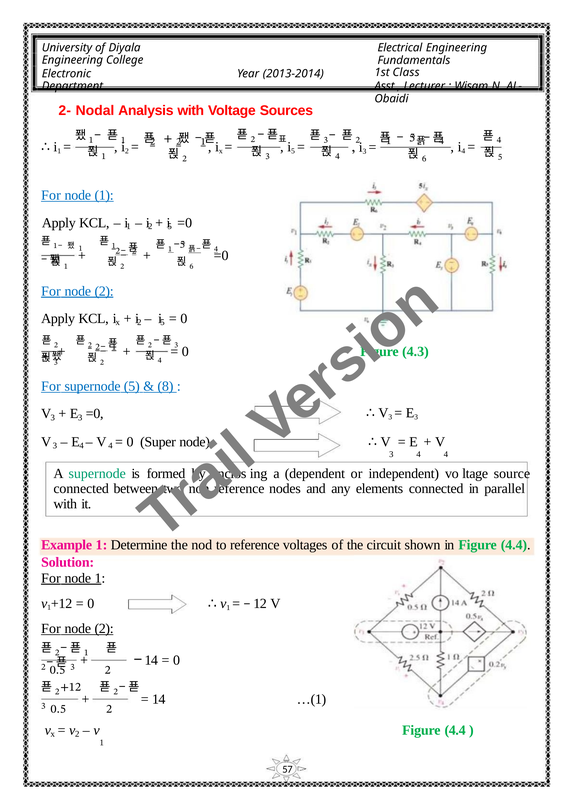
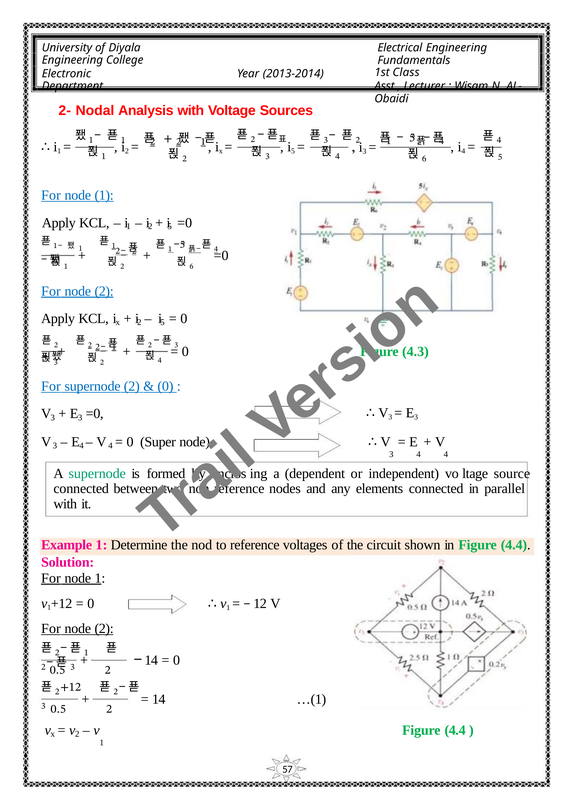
supernode 5: 5 -> 2
8 at (165, 386): 8 -> 0
